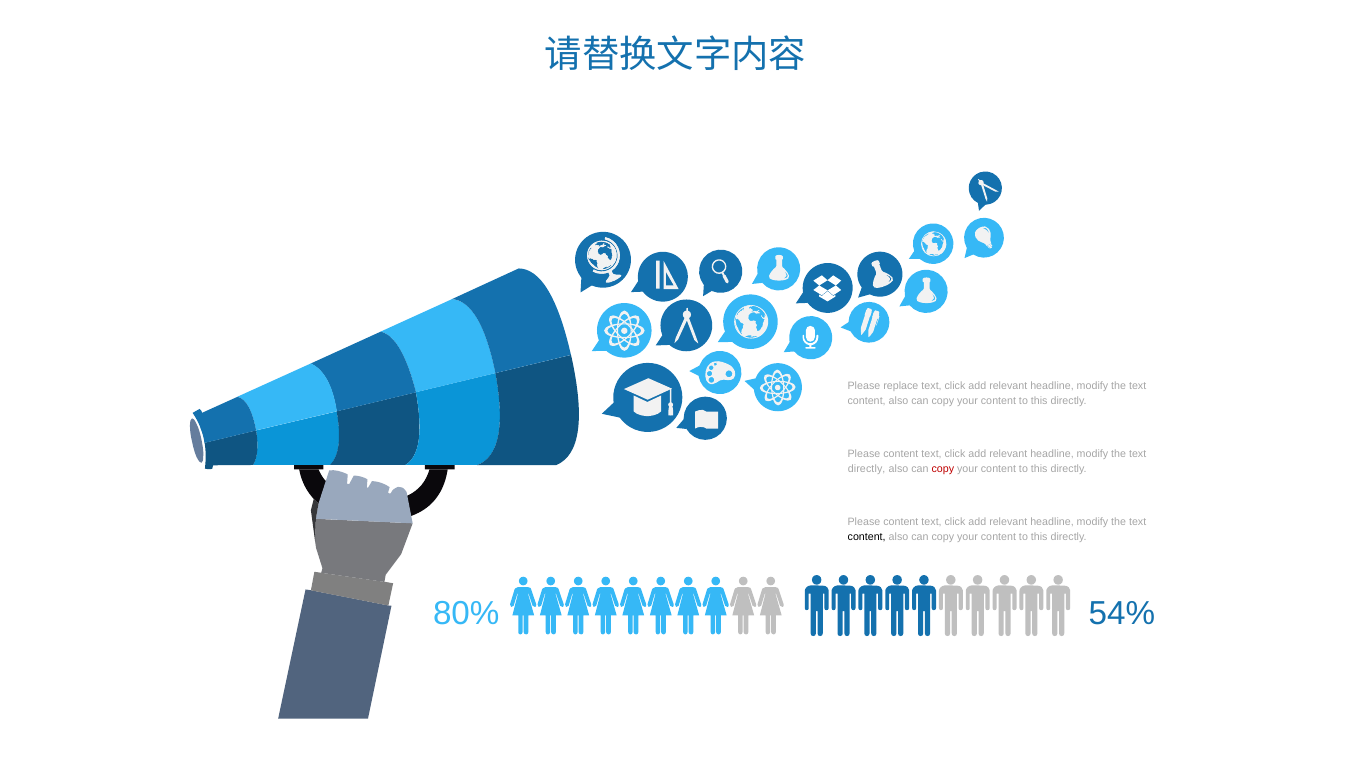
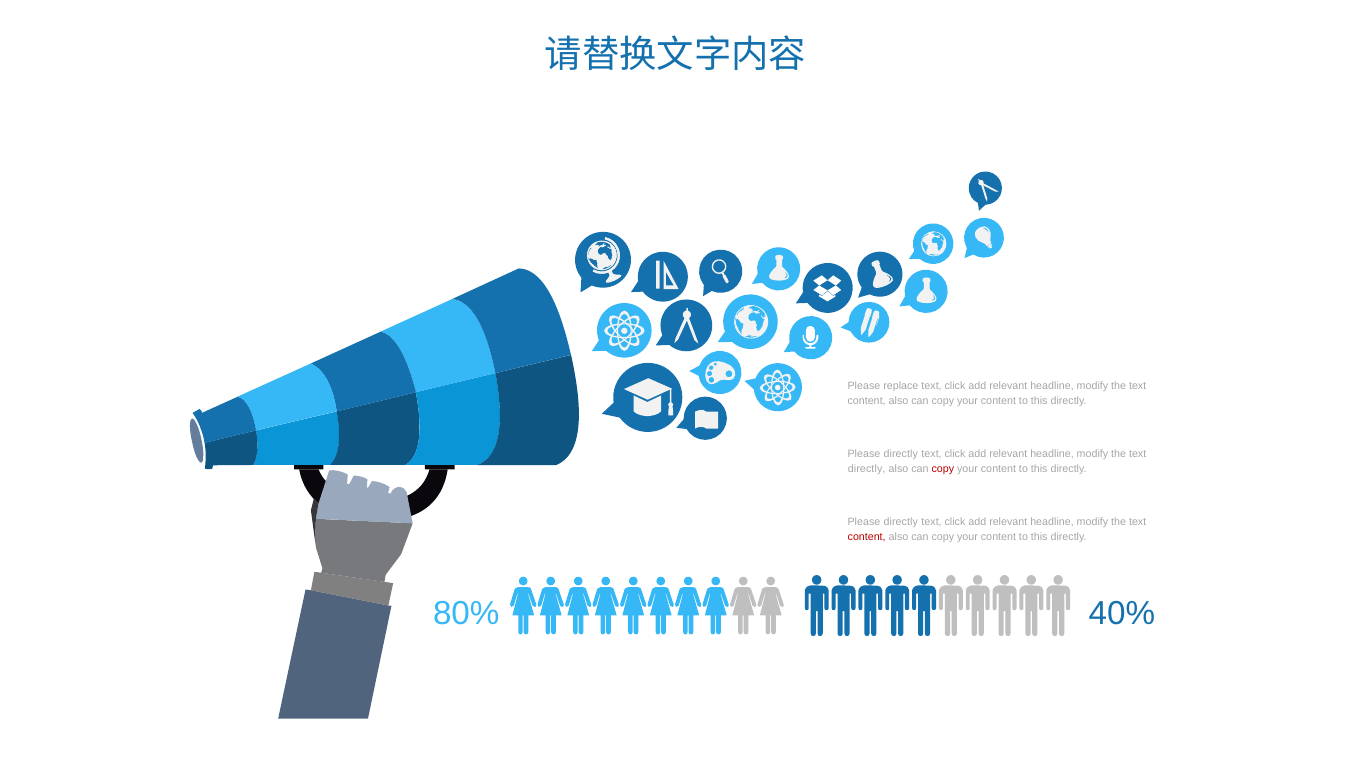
content at (901, 454): content -> directly
content at (901, 522): content -> directly
content at (867, 537) colour: black -> red
54%: 54% -> 40%
